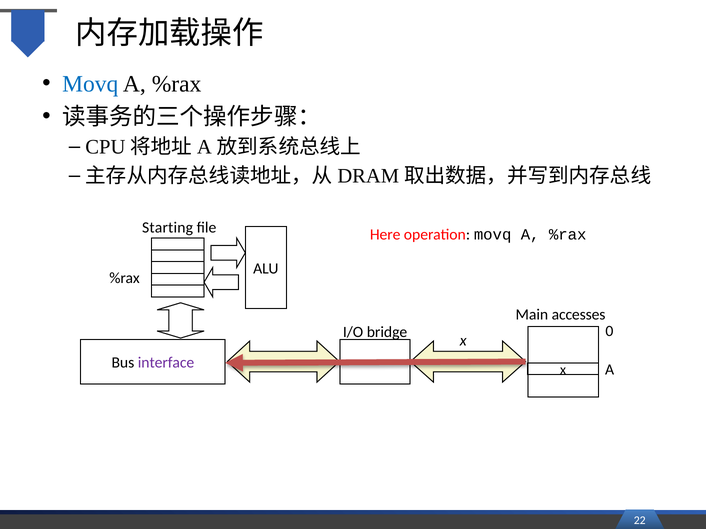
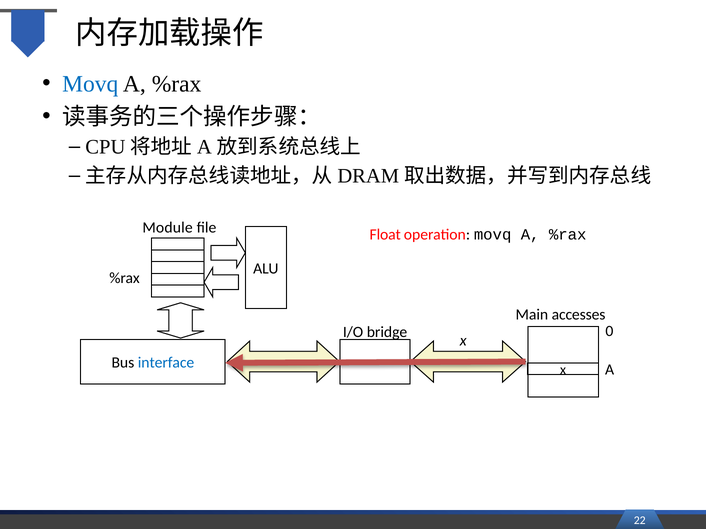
Starting: Starting -> Module
Here: Here -> Float
interface colour: purple -> blue
